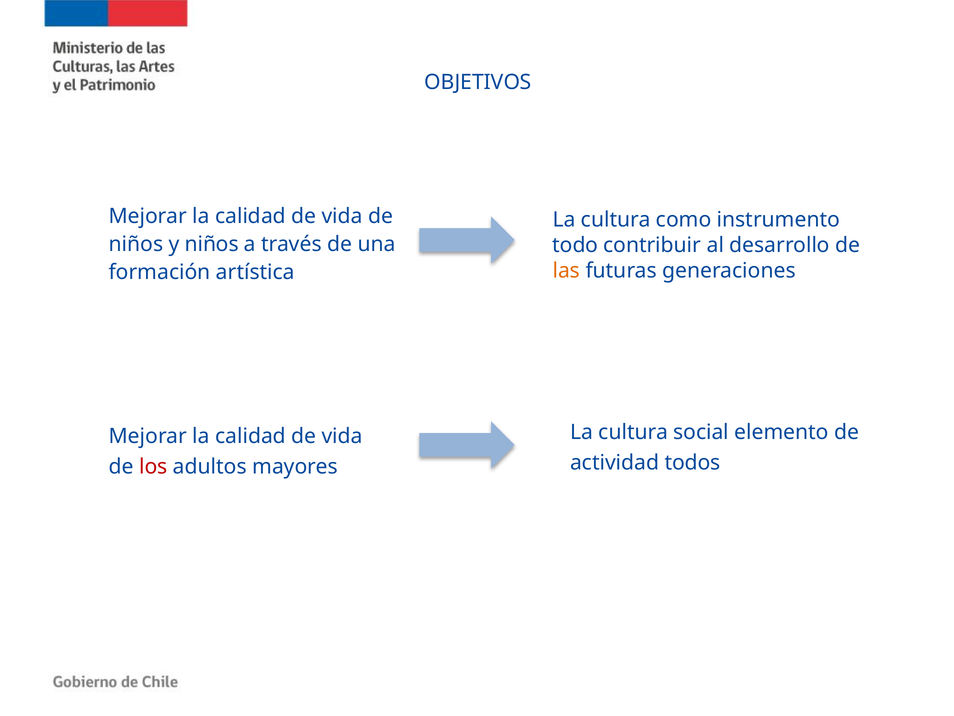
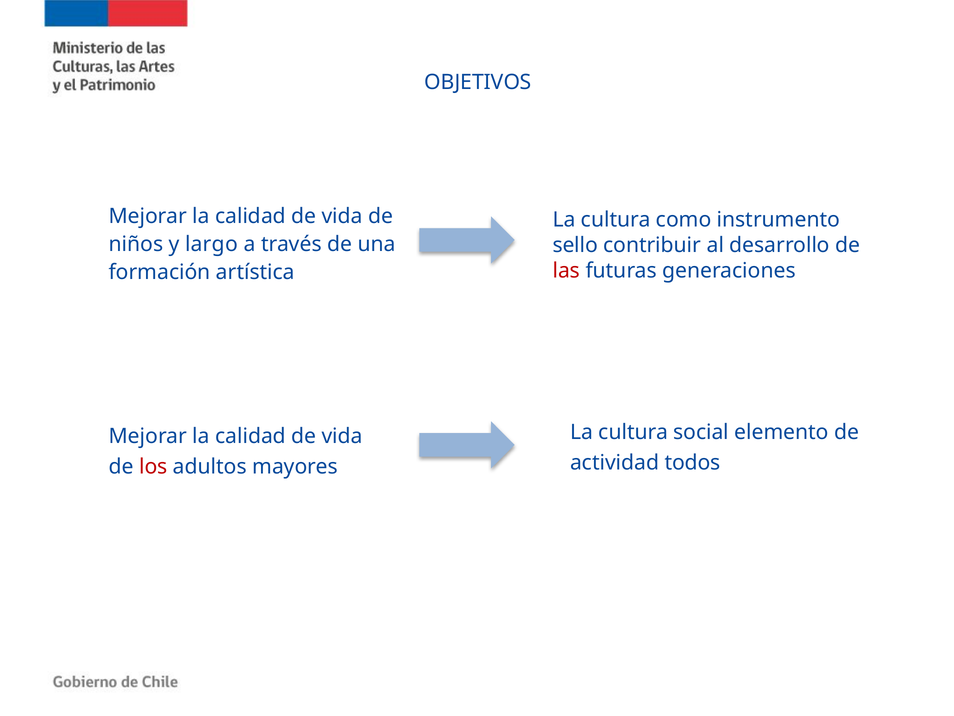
y niños: niños -> largo
todo: todo -> sello
las colour: orange -> red
